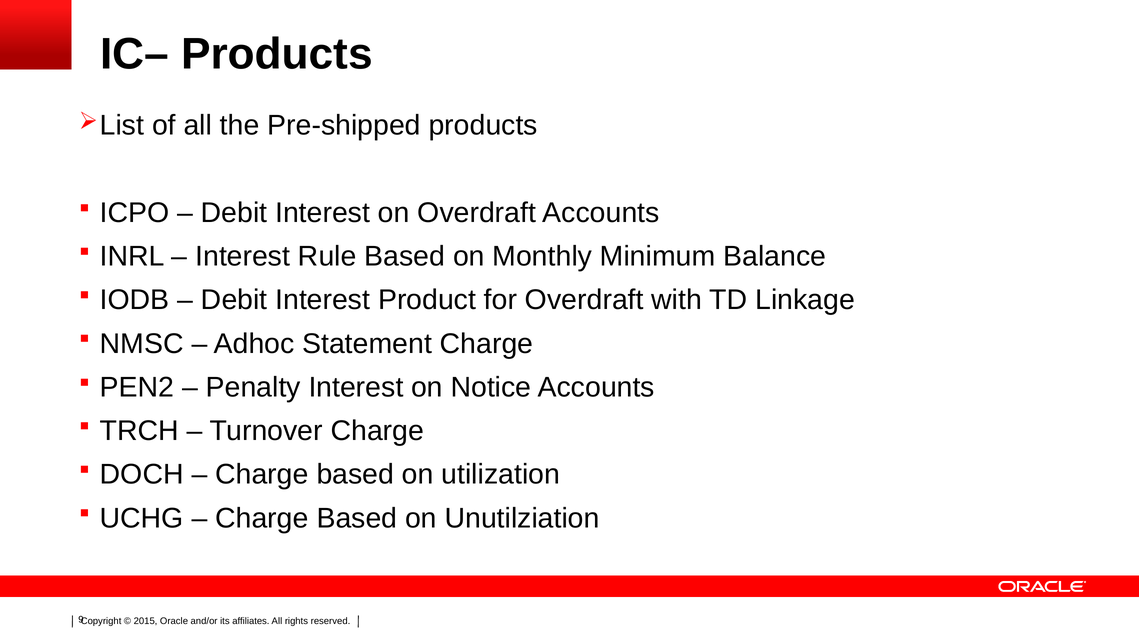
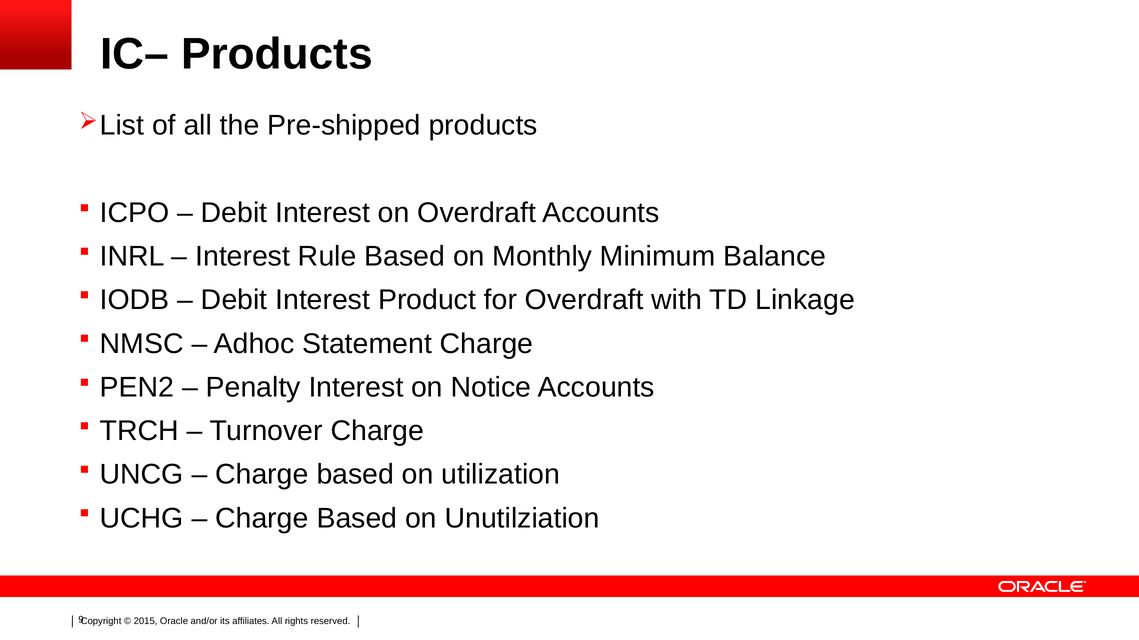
DOCH: DOCH -> UNCG
